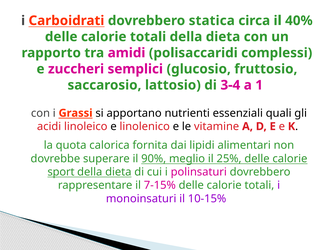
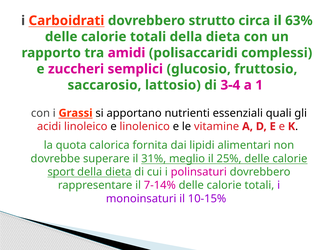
statica: statica -> strutto
40%: 40% -> 63%
90%: 90% -> 31%
7-15%: 7-15% -> 7-14%
